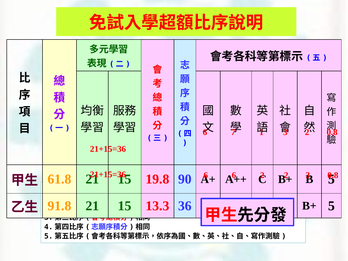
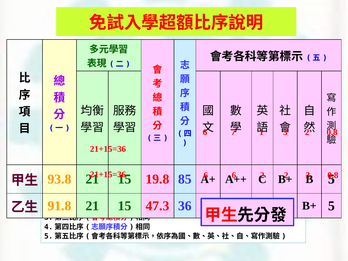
61.8: 61.8 -> 93.8
90: 90 -> 85
13.3: 13.3 -> 47.3
